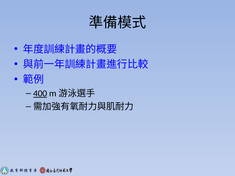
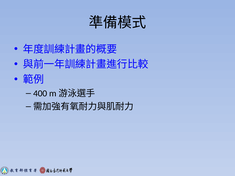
400 underline: present -> none
